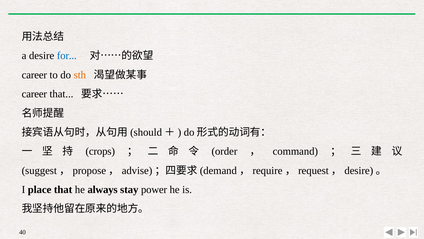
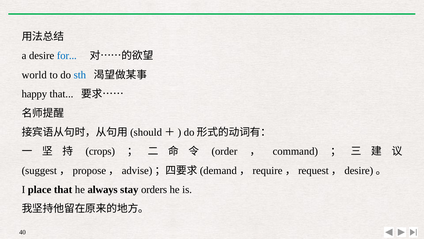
career at (34, 75): career -> world
sth colour: orange -> blue
career at (34, 94): career -> happy
power: power -> orders
